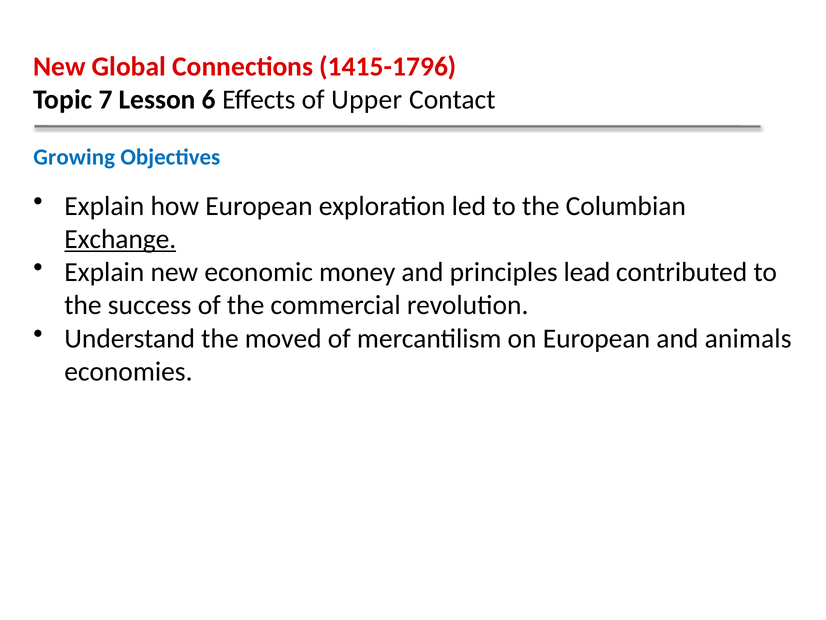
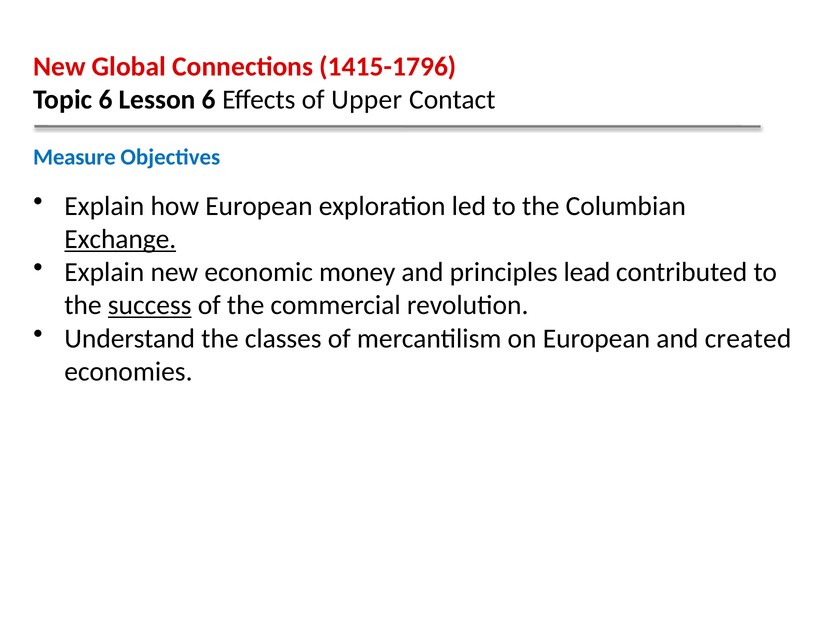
Topic 7: 7 -> 6
Growing: Growing -> Measure
success underline: none -> present
moved: moved -> classes
animals: animals -> created
